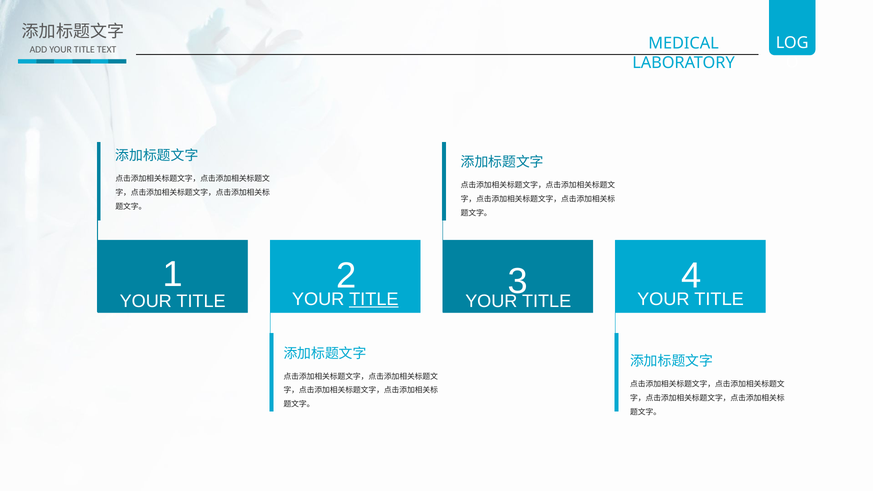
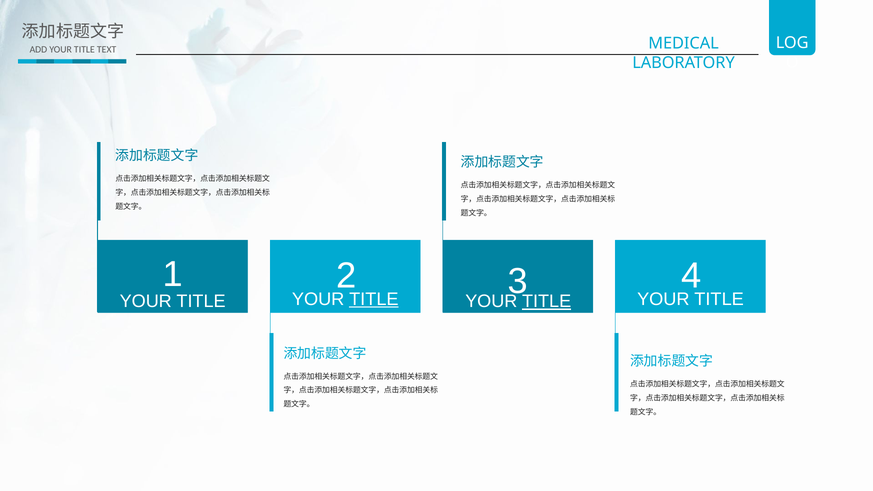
TITLE at (547, 302) underline: none -> present
